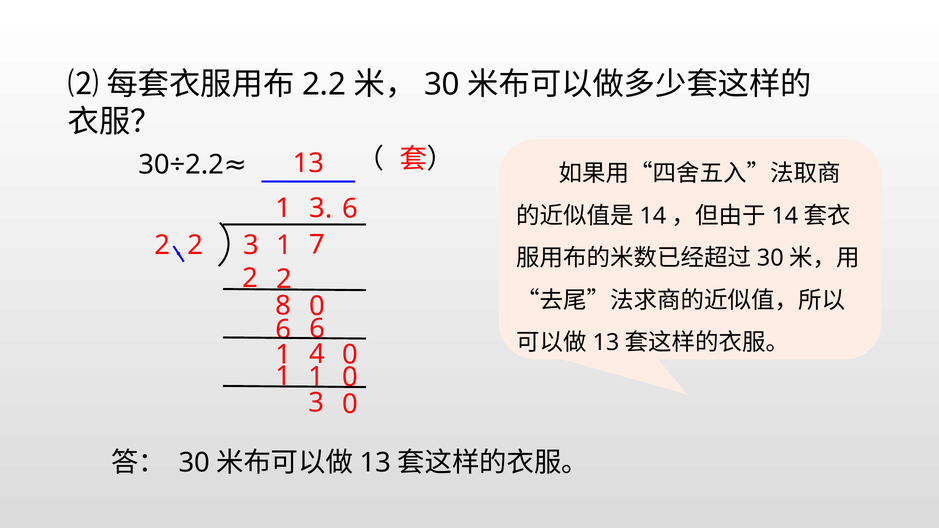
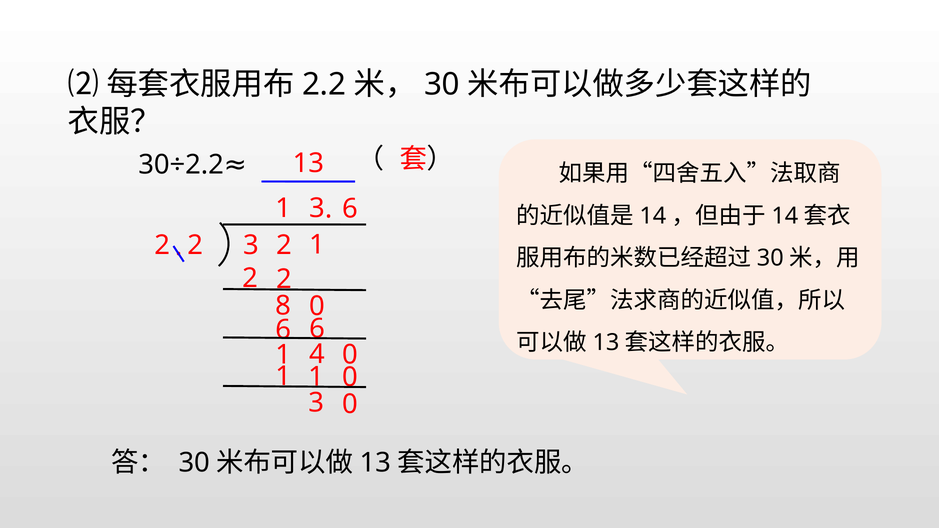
3 1: 1 -> 2
2 7: 7 -> 1
